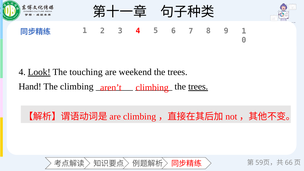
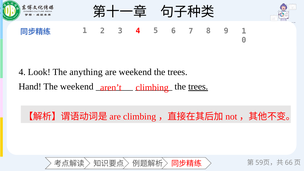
Look underline: present -> none
touching: touching -> anything
The climbing: climbing -> weekend
